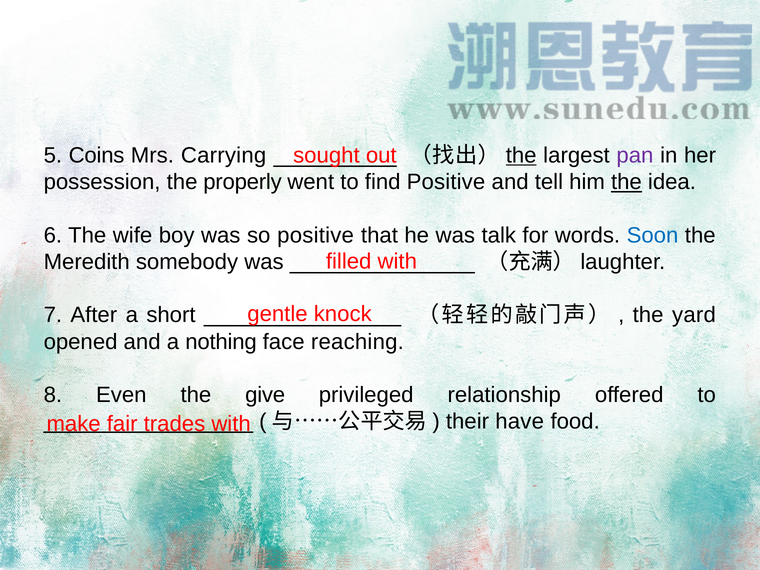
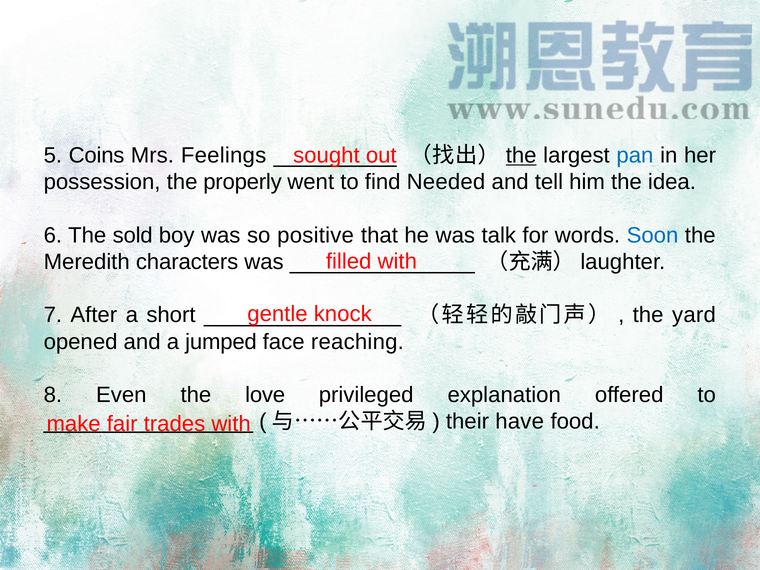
Carrying: Carrying -> Feelings
pan colour: purple -> blue
find Positive: Positive -> Needed
the at (626, 182) underline: present -> none
wife: wife -> sold
somebody: somebody -> characters
nothing: nothing -> jumped
give: give -> love
relationship: relationship -> explanation
